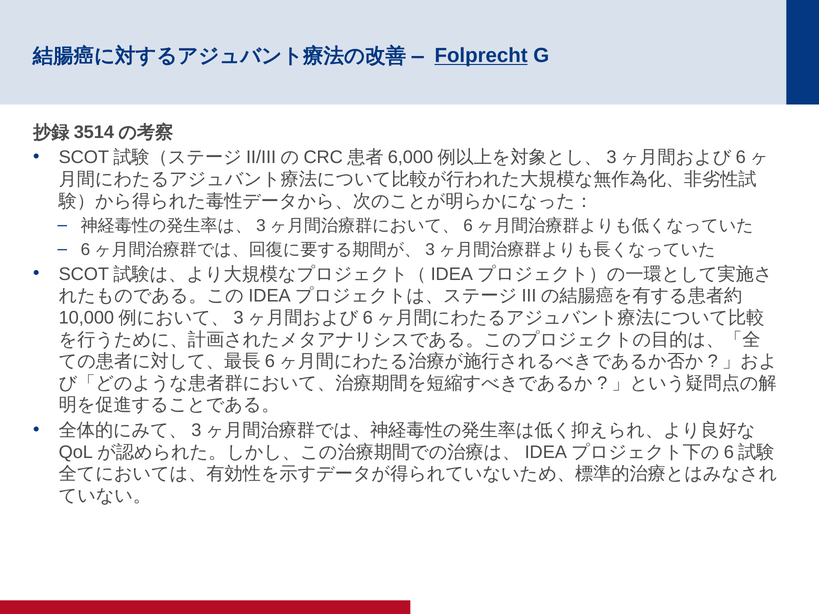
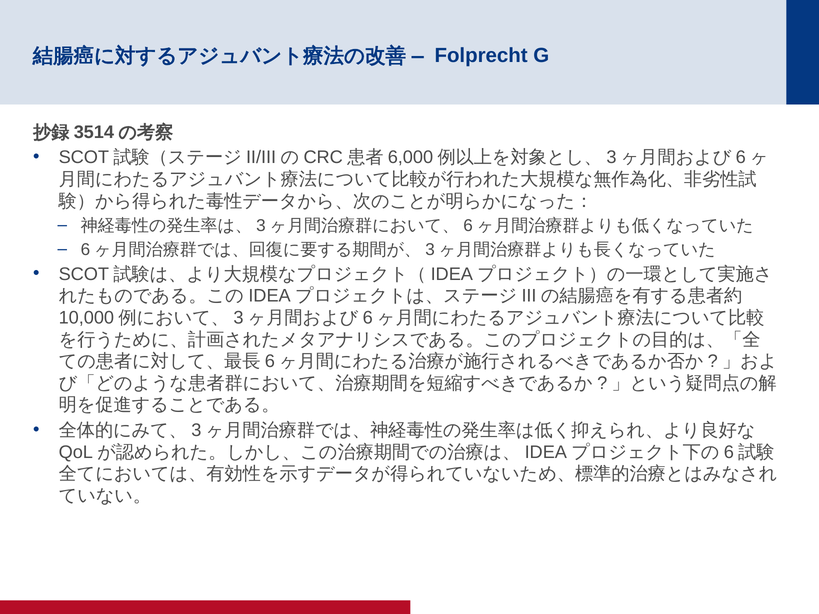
Folprecht underline: present -> none
